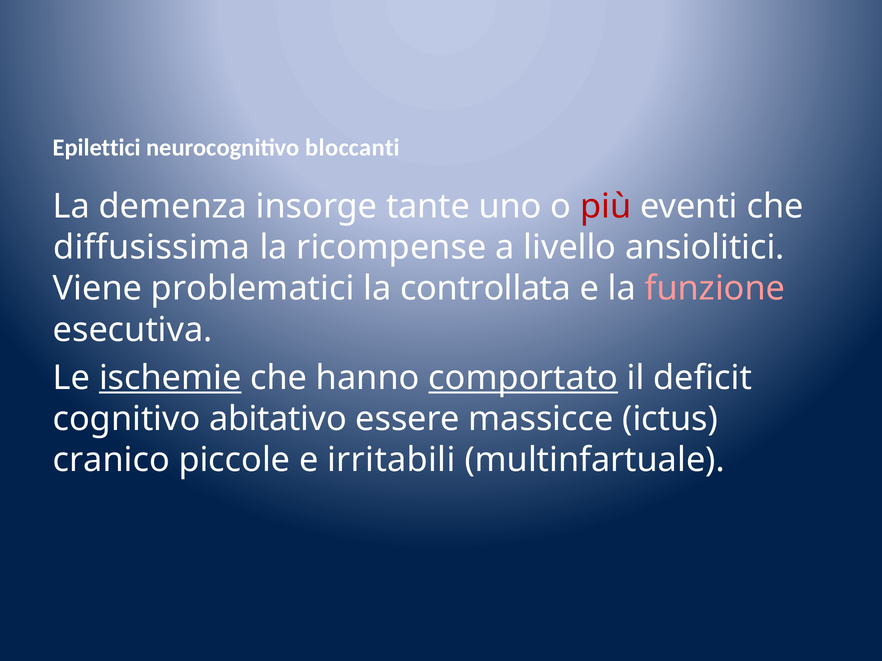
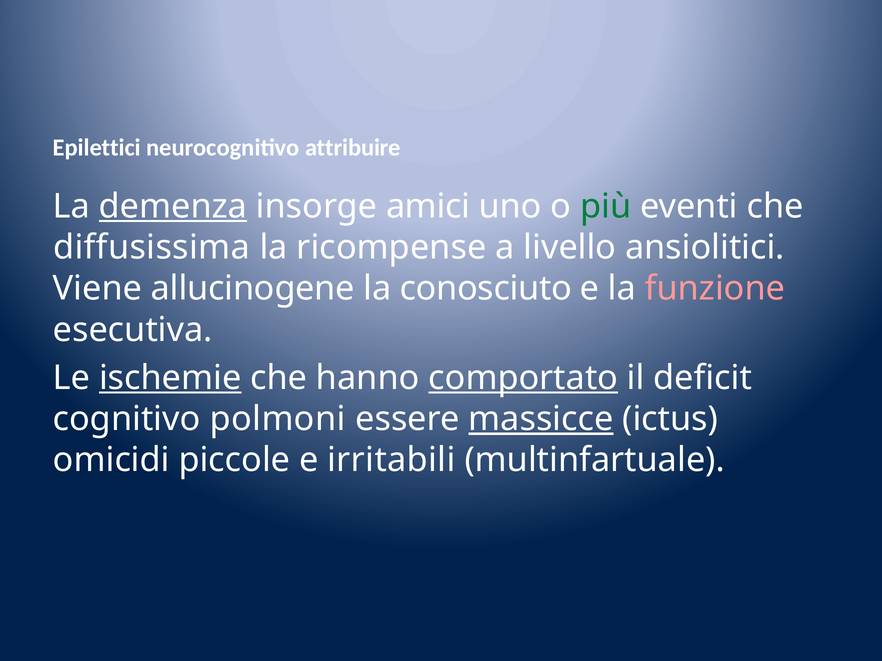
bloccanti: bloccanti -> attribuire
demenza underline: none -> present
tante: tante -> amici
più colour: red -> green
problematici: problematici -> allucinogene
controllata: controllata -> conosciuto
abitativo: abitativo -> polmoni
massicce underline: none -> present
cranico: cranico -> omicidi
